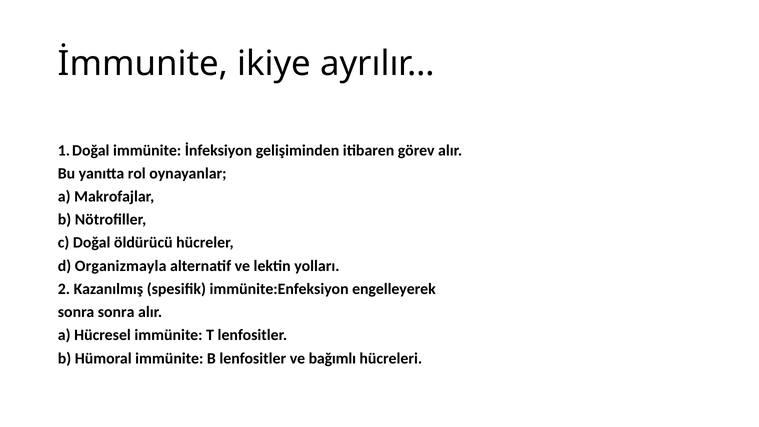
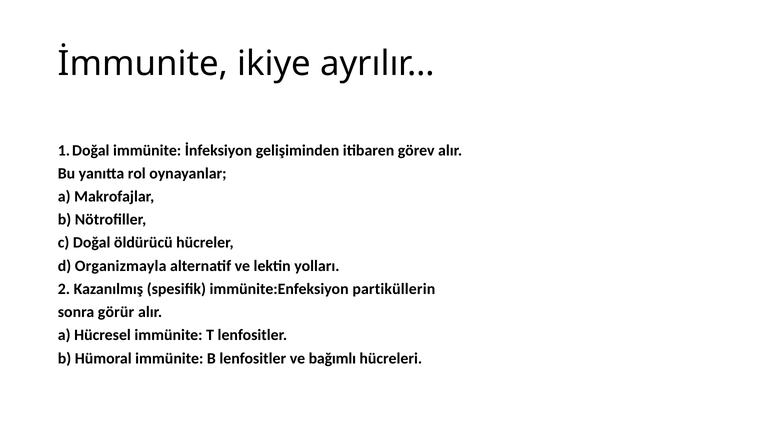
engelleyerek: engelleyerek -> partiküllerin
sonra sonra: sonra -> görür
